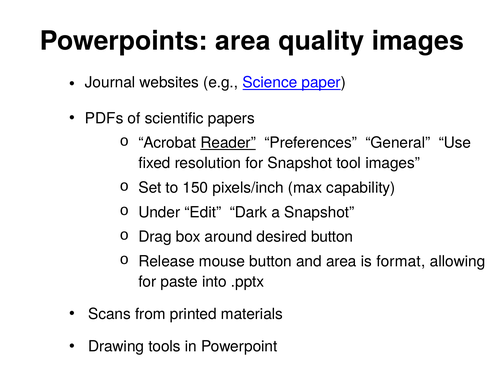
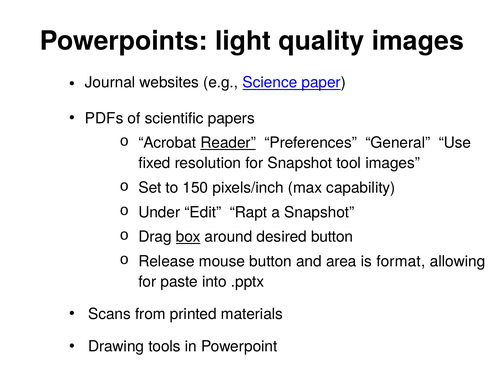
Powerpoints area: area -> light
Dark: Dark -> Rapt
box underline: none -> present
